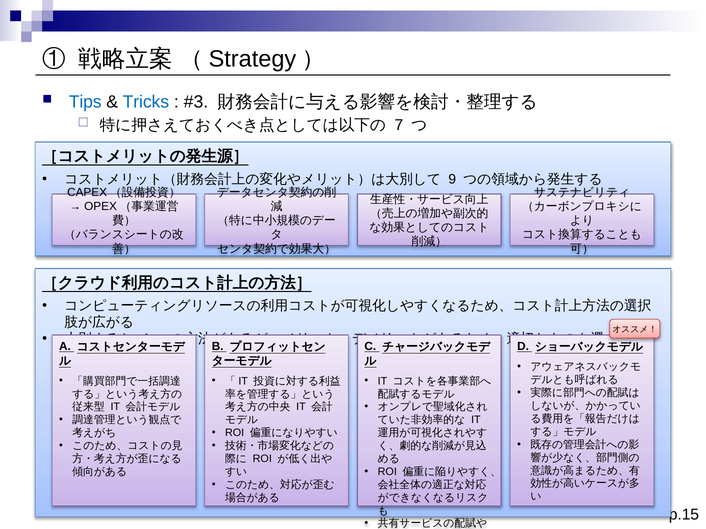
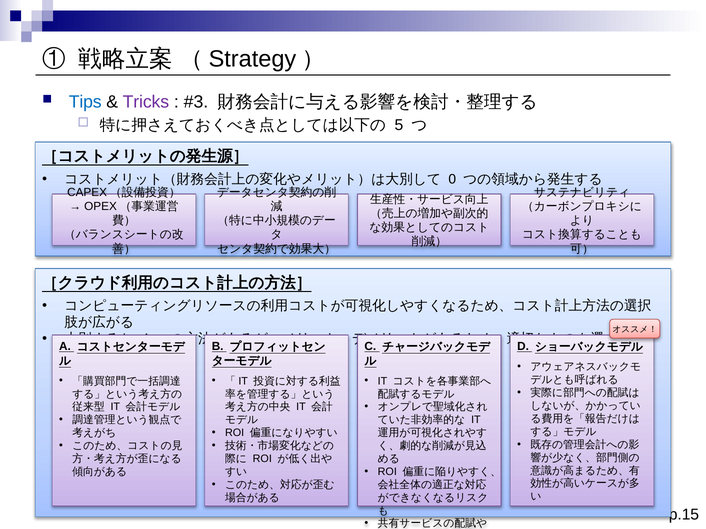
Tricks colour: blue -> purple
7: 7 -> 5
9: 9 -> 0
